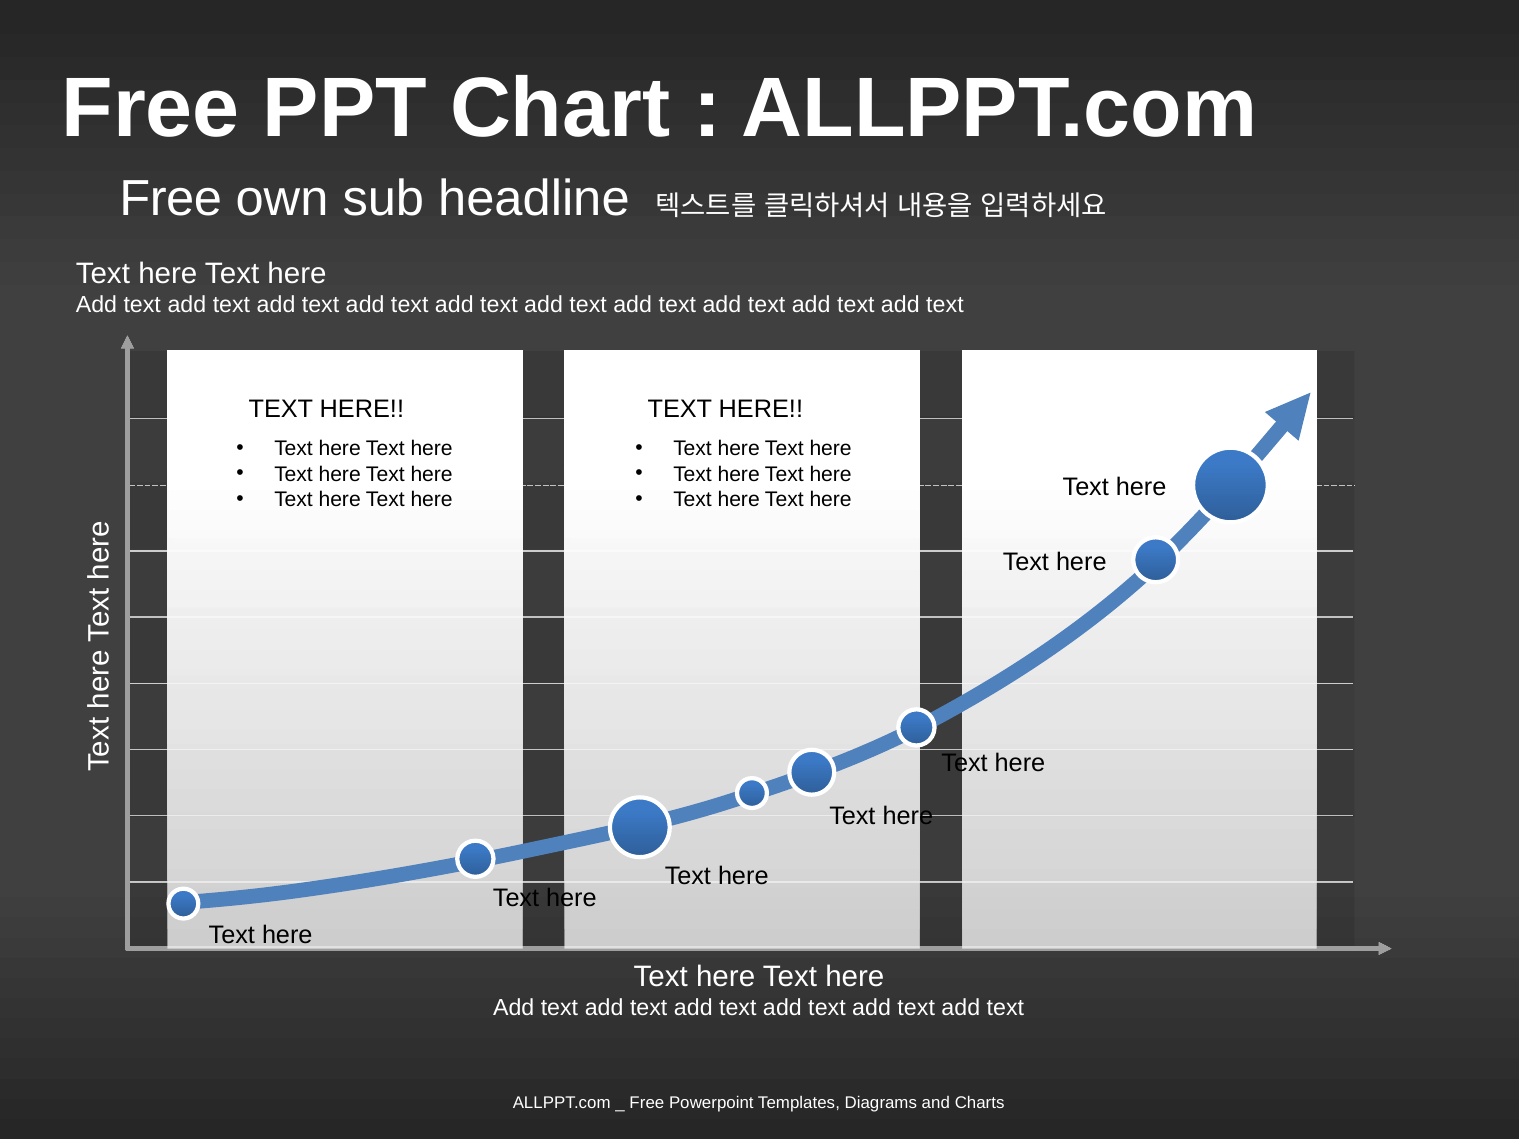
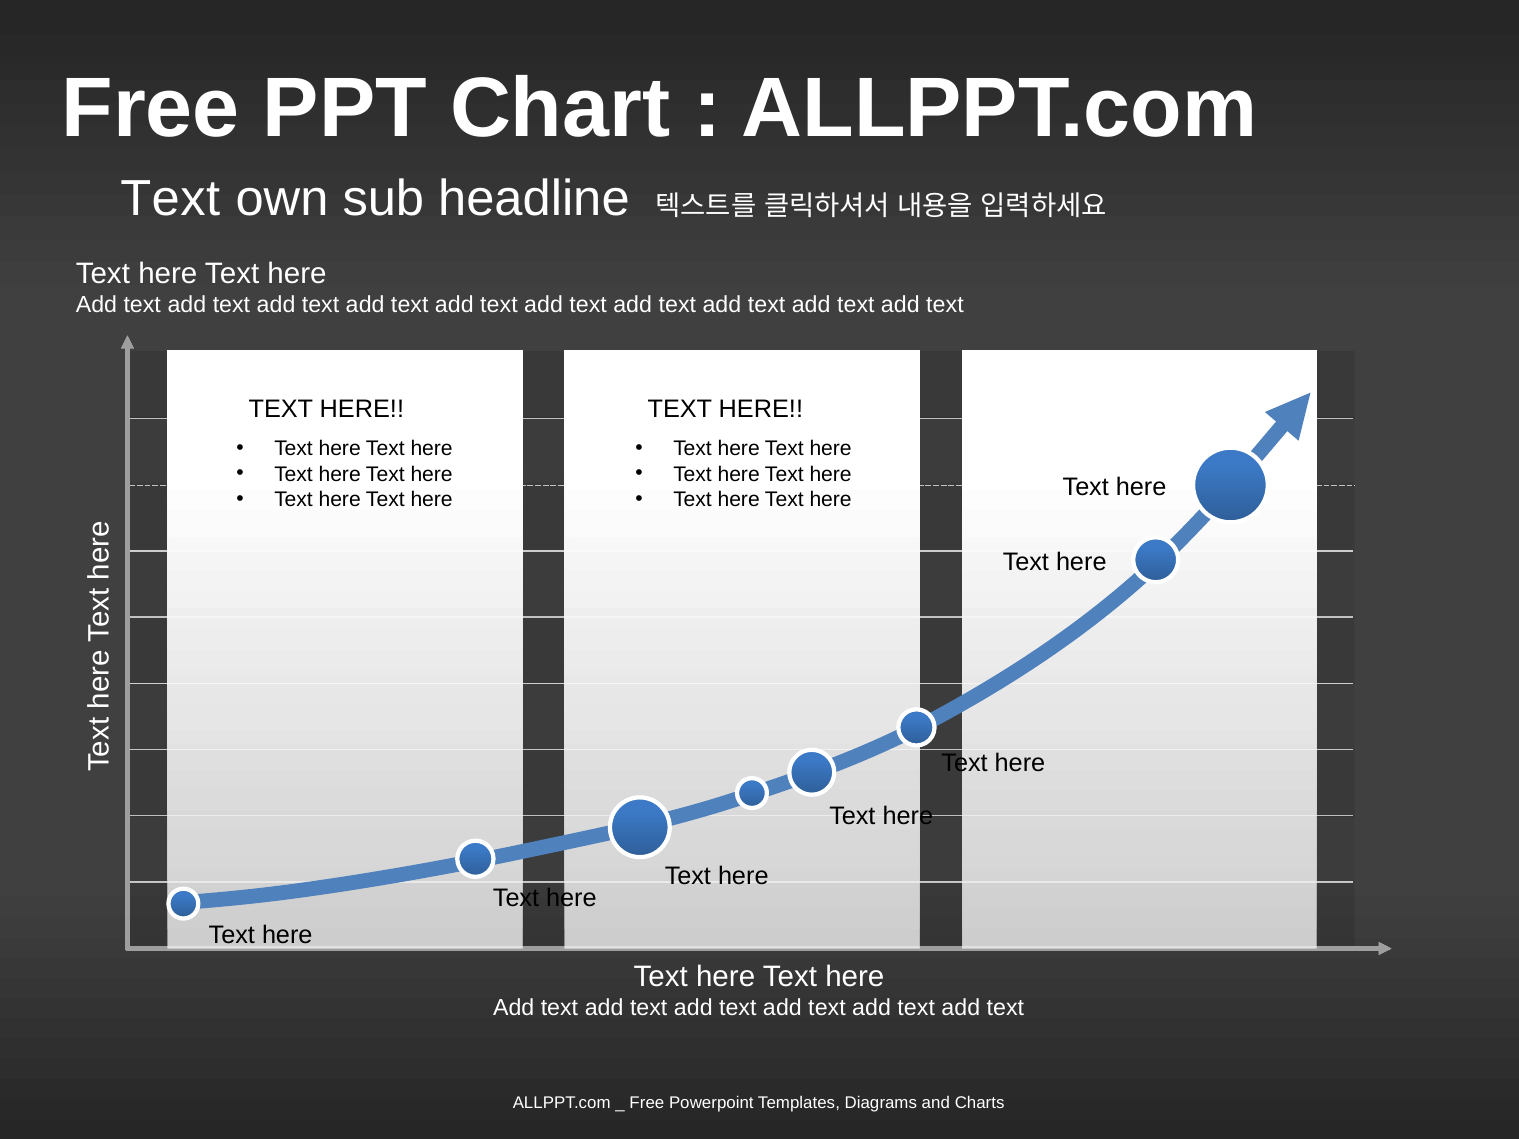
Free at (171, 199): Free -> Text
